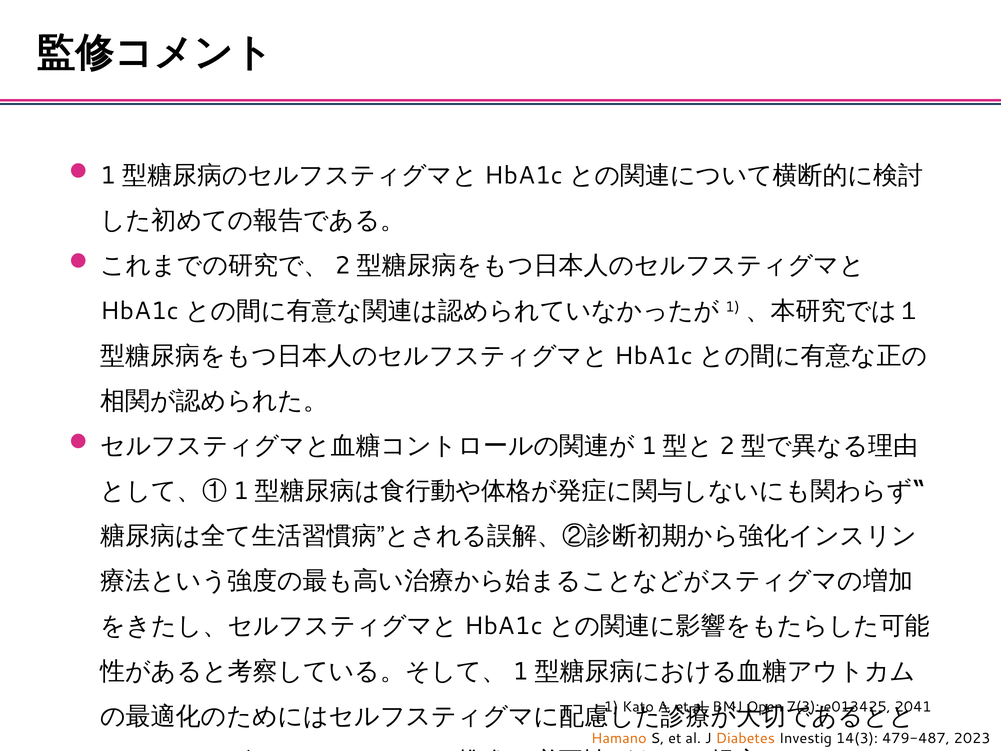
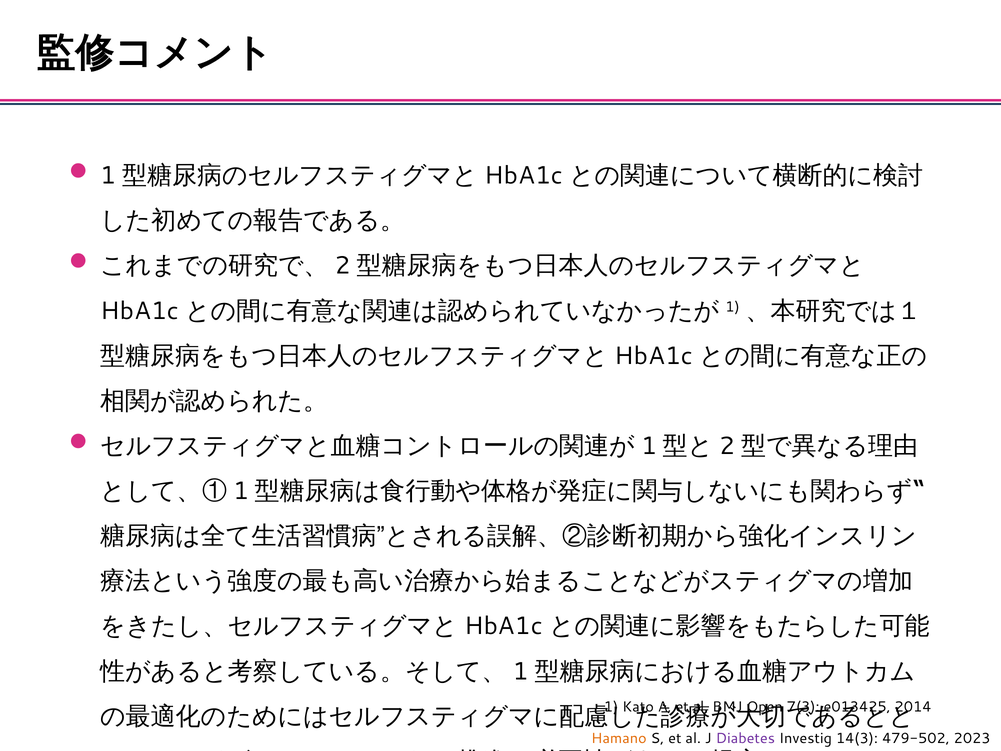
2041: 2041 -> 2014
Diabetes colour: orange -> purple
479-487: 479-487 -> 479-502
